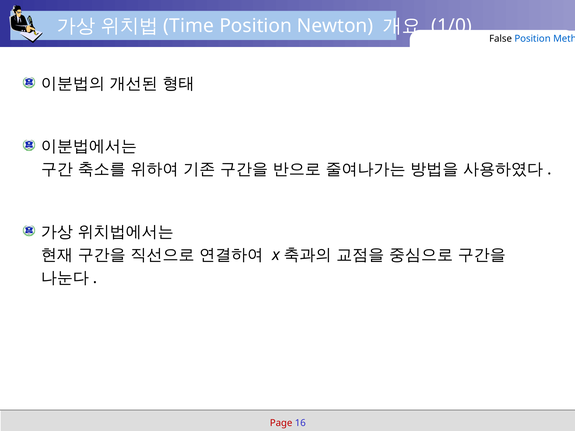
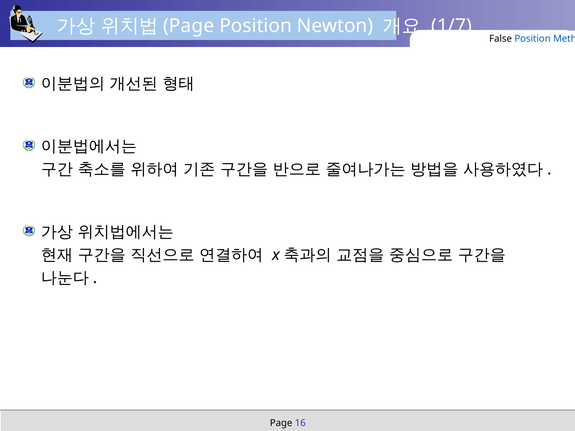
Time at (189, 26): Time -> Page
1/0: 1/0 -> 1/7
Page at (281, 423) colour: red -> black
